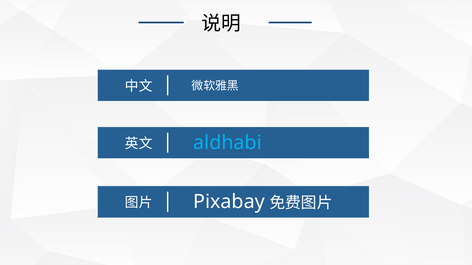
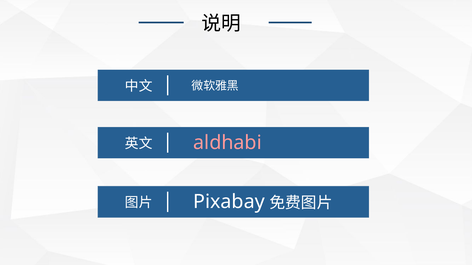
aldhabi colour: light blue -> pink
